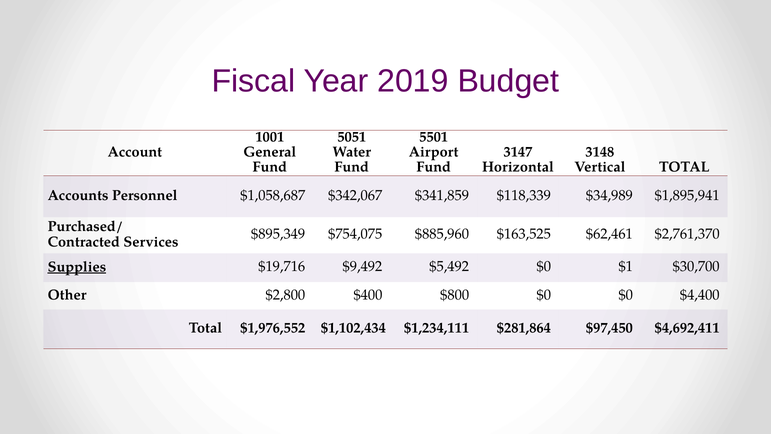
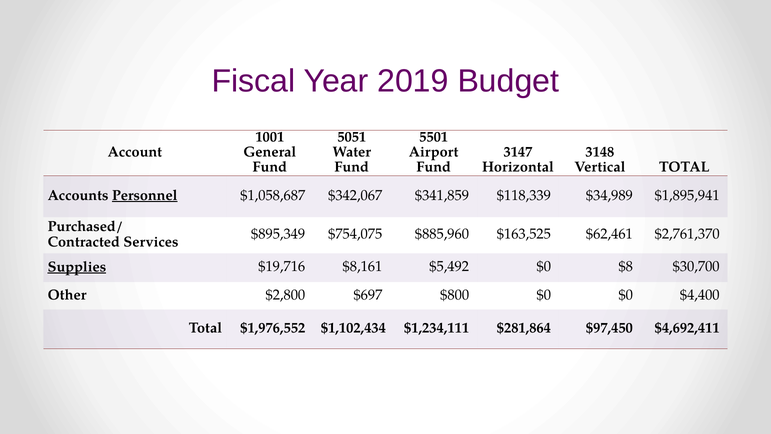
Personnel underline: none -> present
$9,492: $9,492 -> $8,161
$1: $1 -> $8
$400: $400 -> $697
